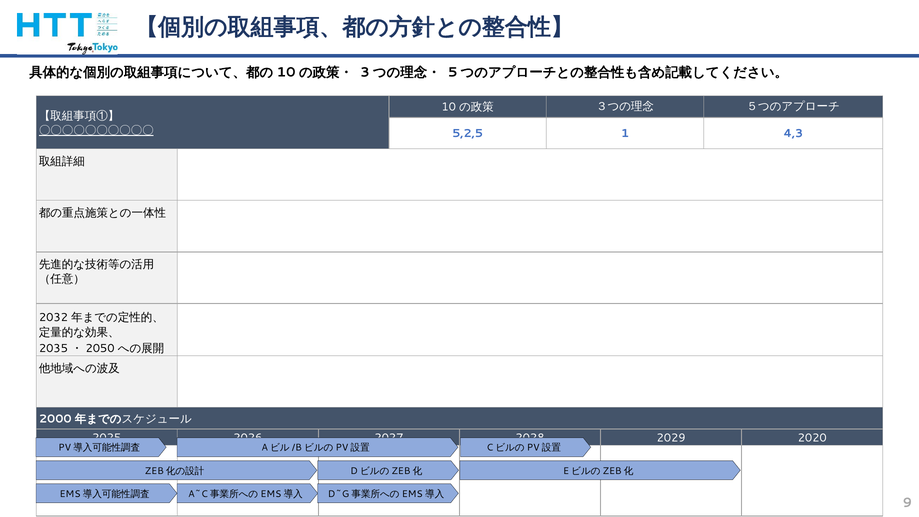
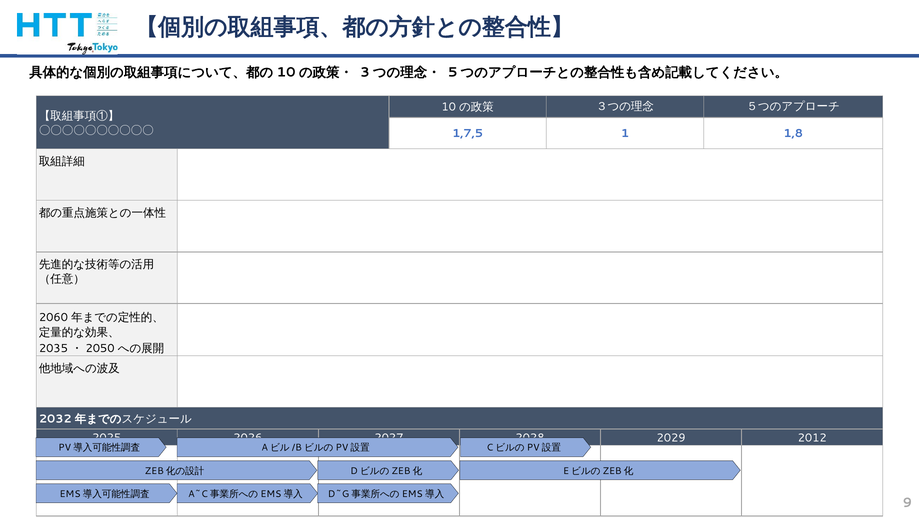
〇〇〇〇〇〇〇〇〇〇 underline: present -> none
5,2,5: 5,2,5 -> 1,7,5
4,3: 4,3 -> 1,8
2032: 2032 -> 2060
2000: 2000 -> 2032
2020: 2020 -> 2012
